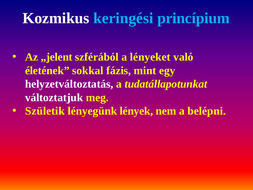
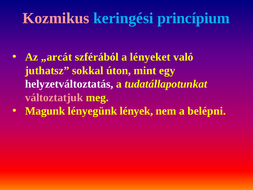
Kozmikus colour: white -> pink
„jelent: „jelent -> „arcát
életének: életének -> juthatsz
fázis: fázis -> úton
változtatjuk colour: white -> pink
Születik: Születik -> Magunk
